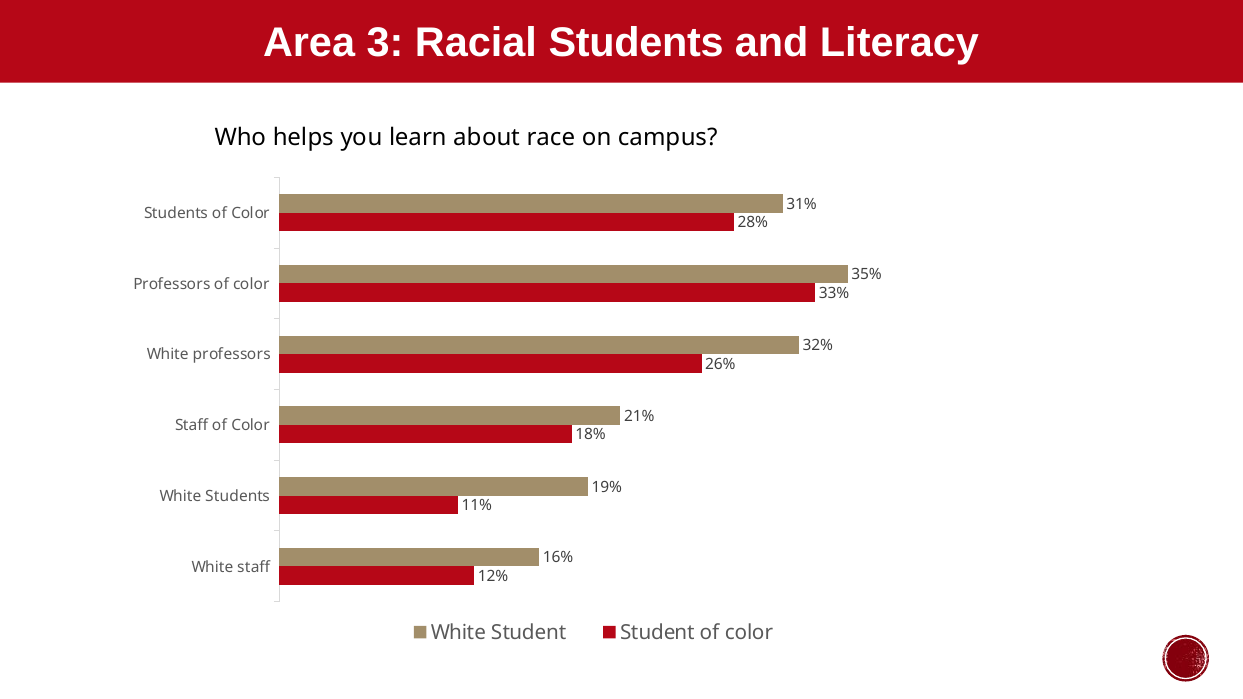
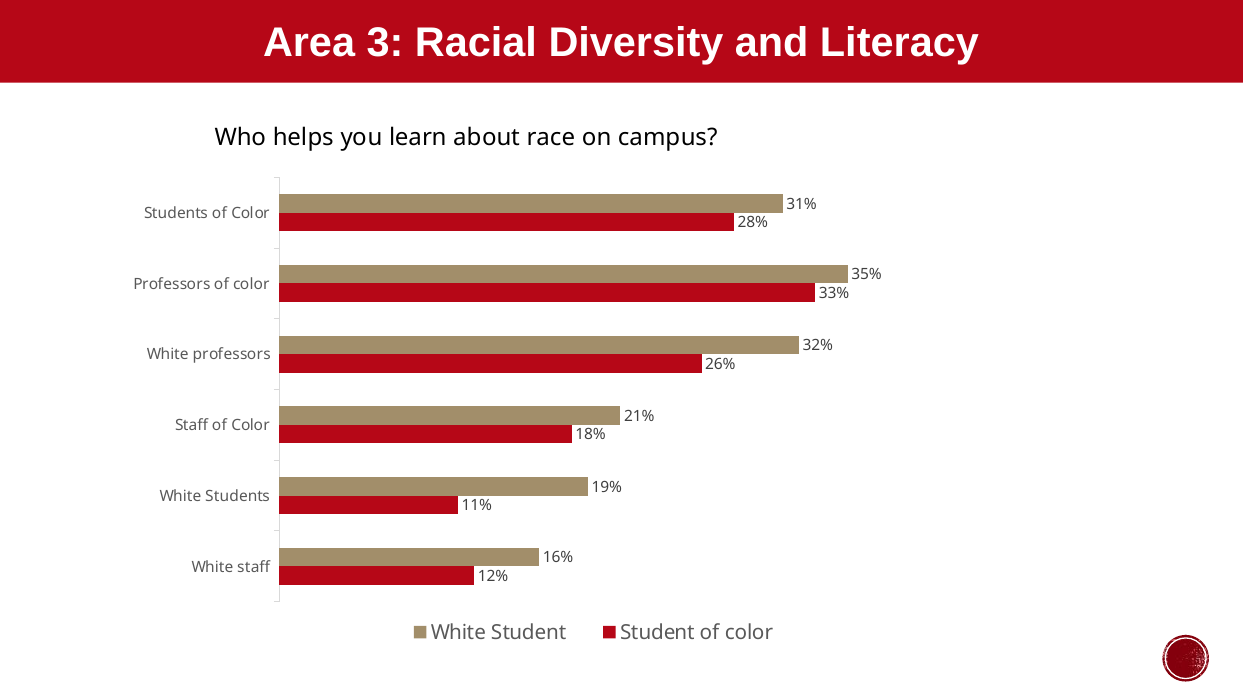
Racial Students: Students -> Diversity
